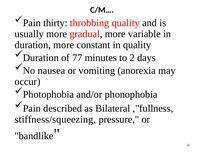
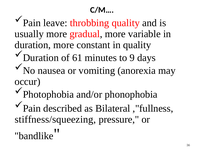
thirty: thirty -> leave
77: 77 -> 61
2: 2 -> 9
